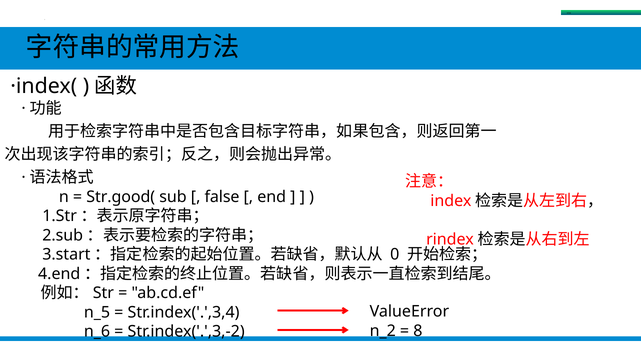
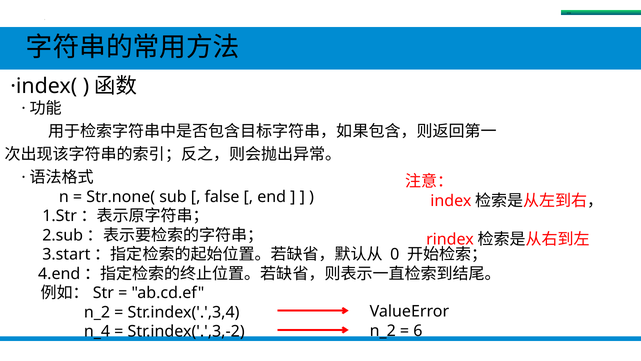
Str.good(: Str.good( -> Str.none(
n_5 at (97, 312): n_5 -> n_2
8: 8 -> 6
n_6: n_6 -> n_4
